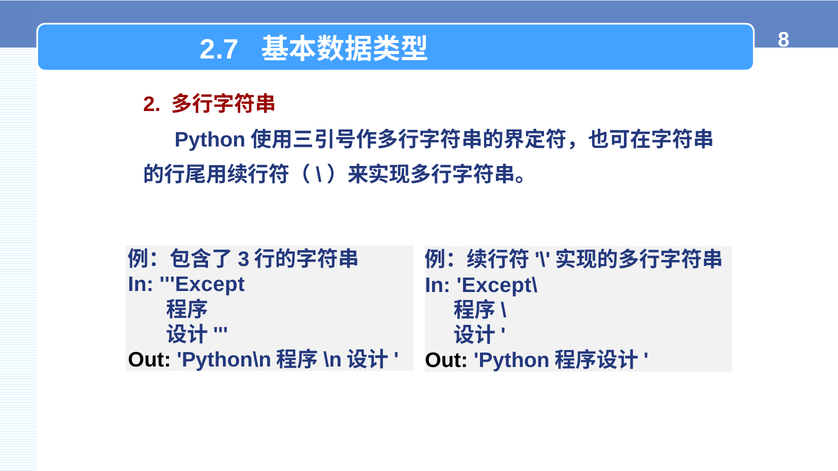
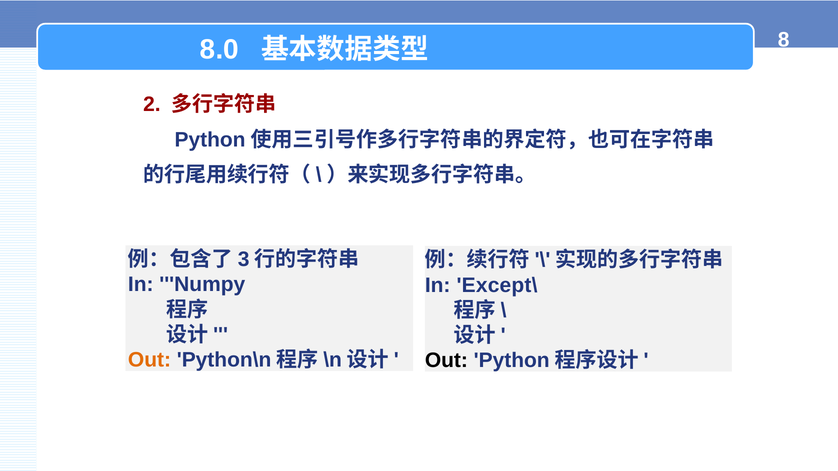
2.7: 2.7 -> 8.0
Except: Except -> Numpy
Out at (149, 360) colour: black -> orange
